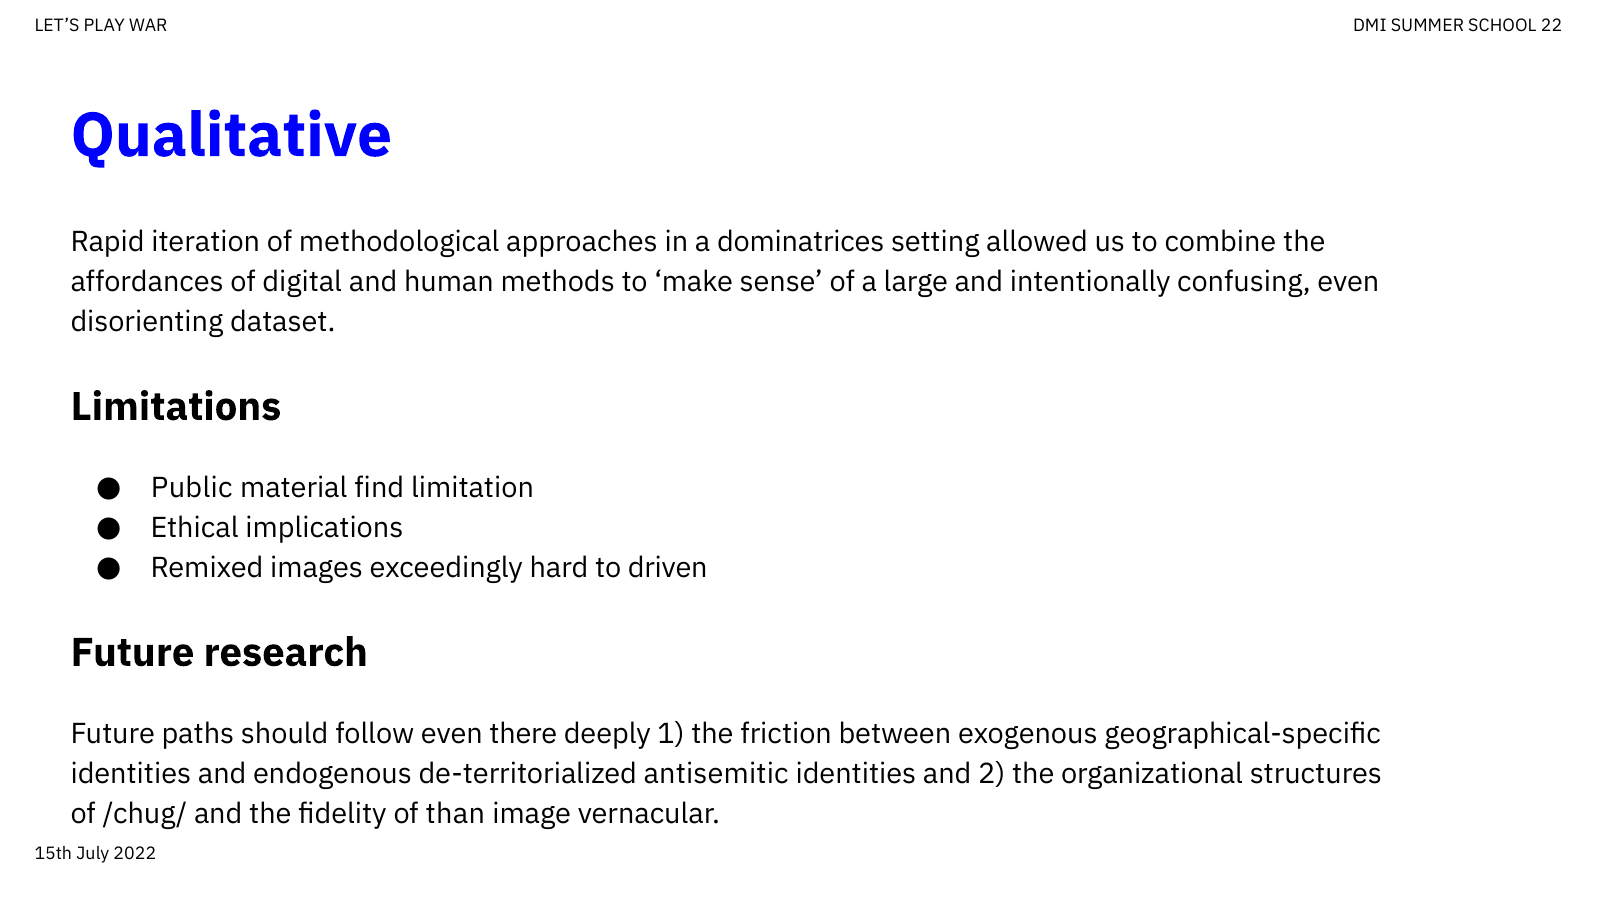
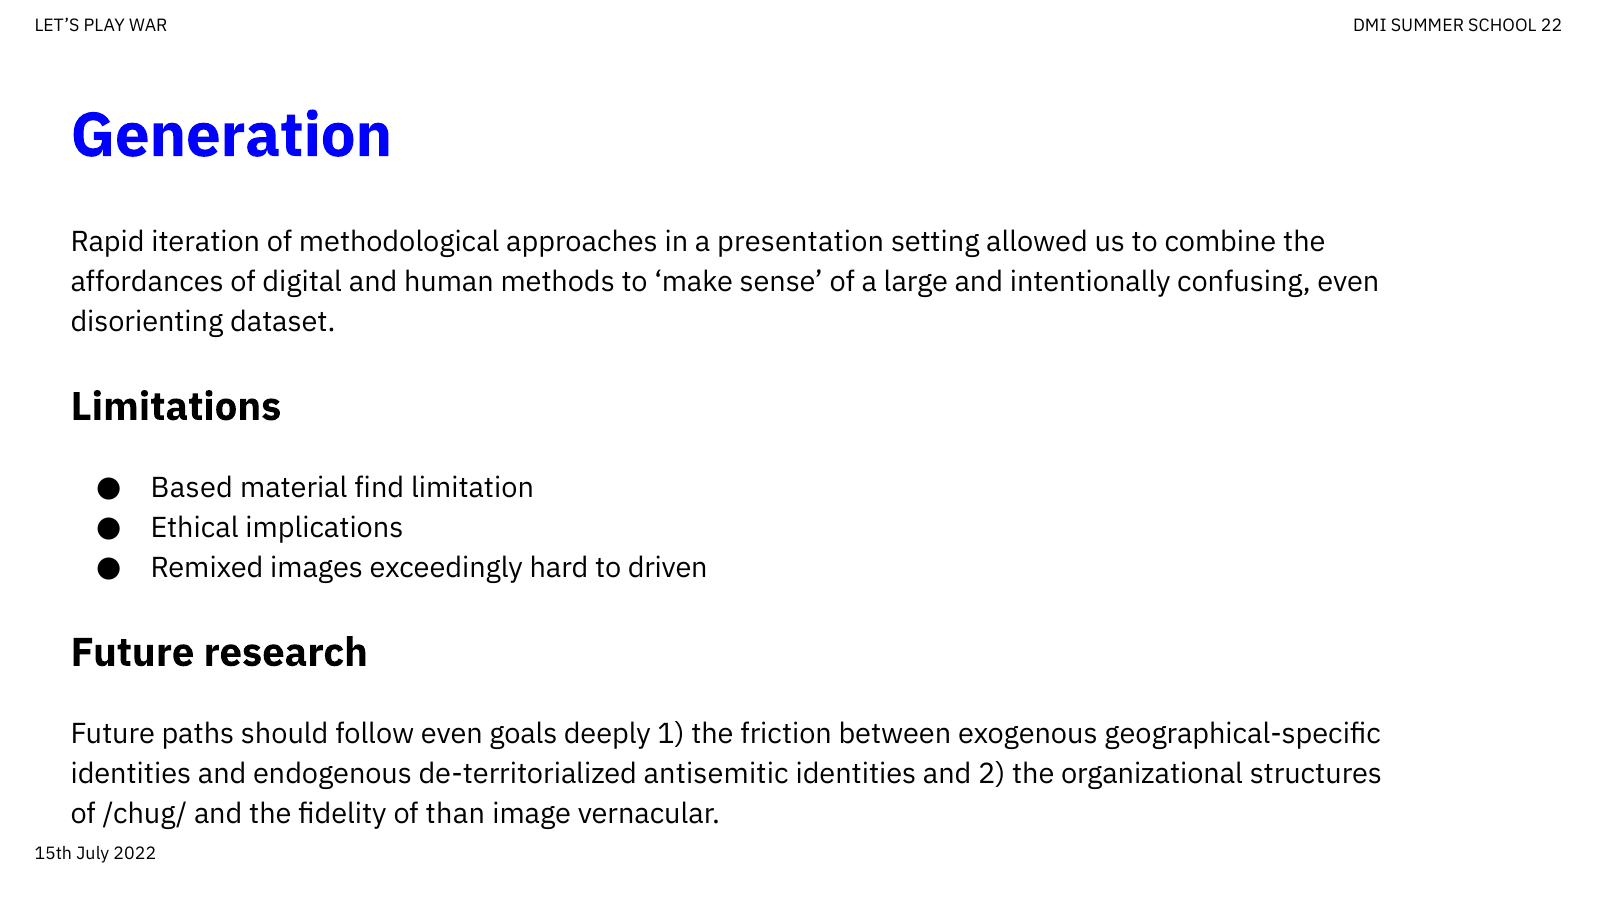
Qualitative: Qualitative -> Generation
dominatrices: dominatrices -> presentation
Public: Public -> Based
there: there -> goals
